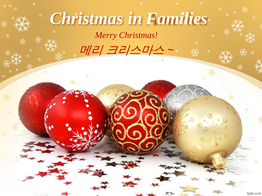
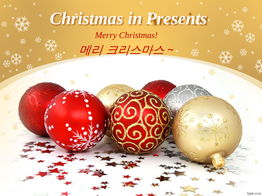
Families: Families -> Presents
